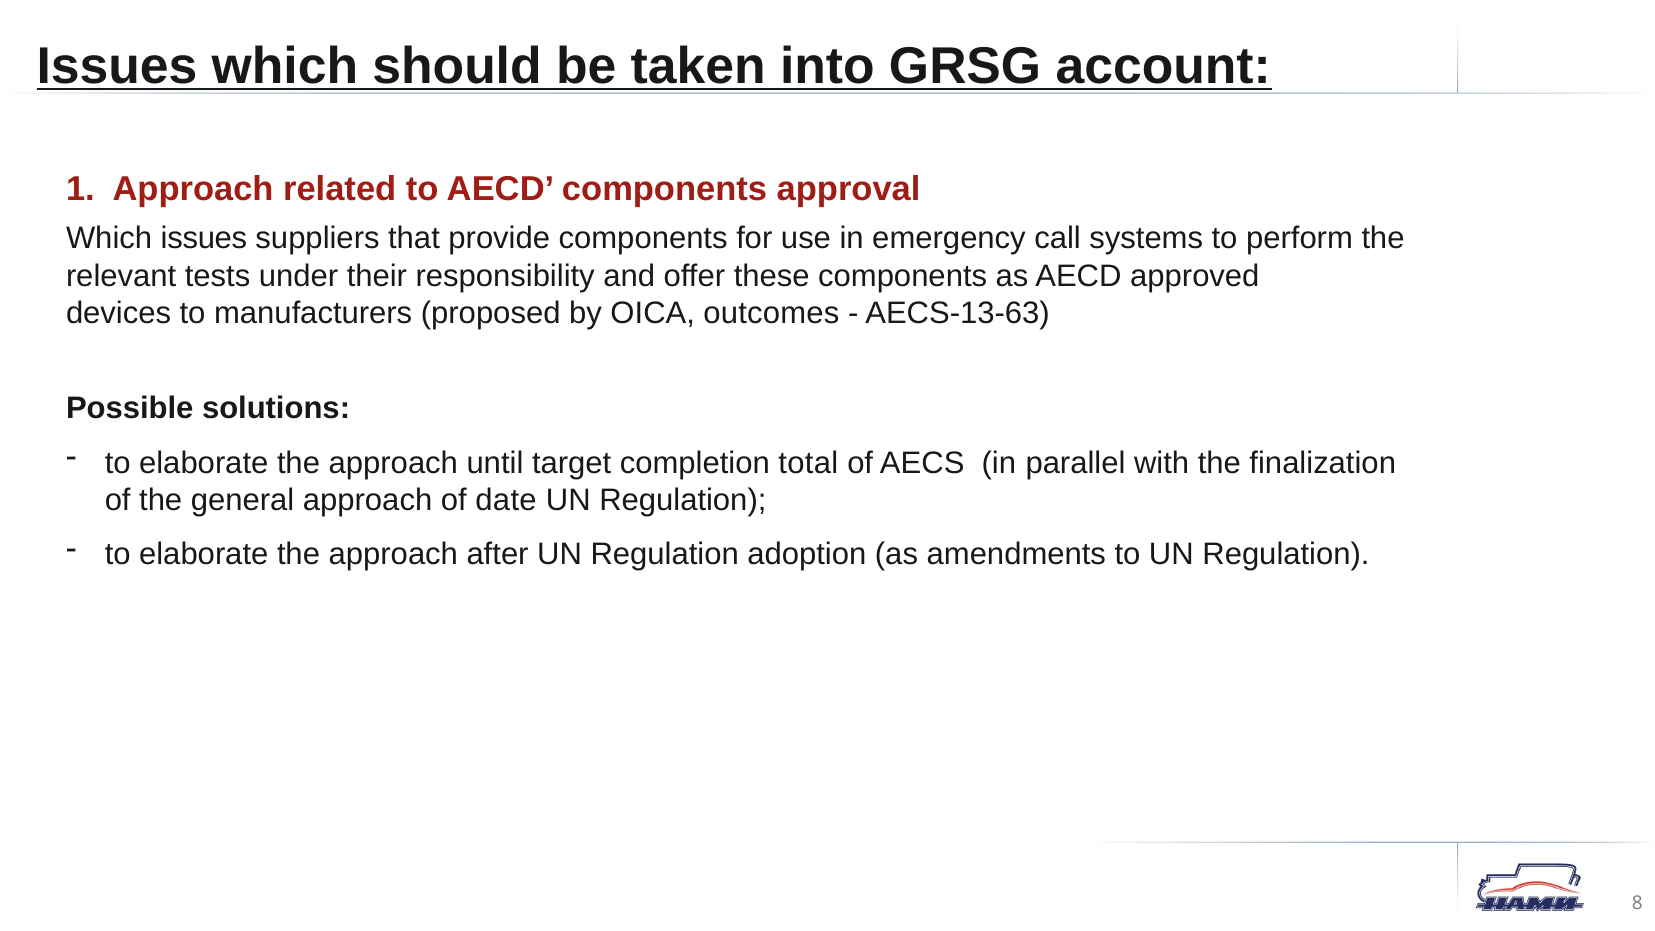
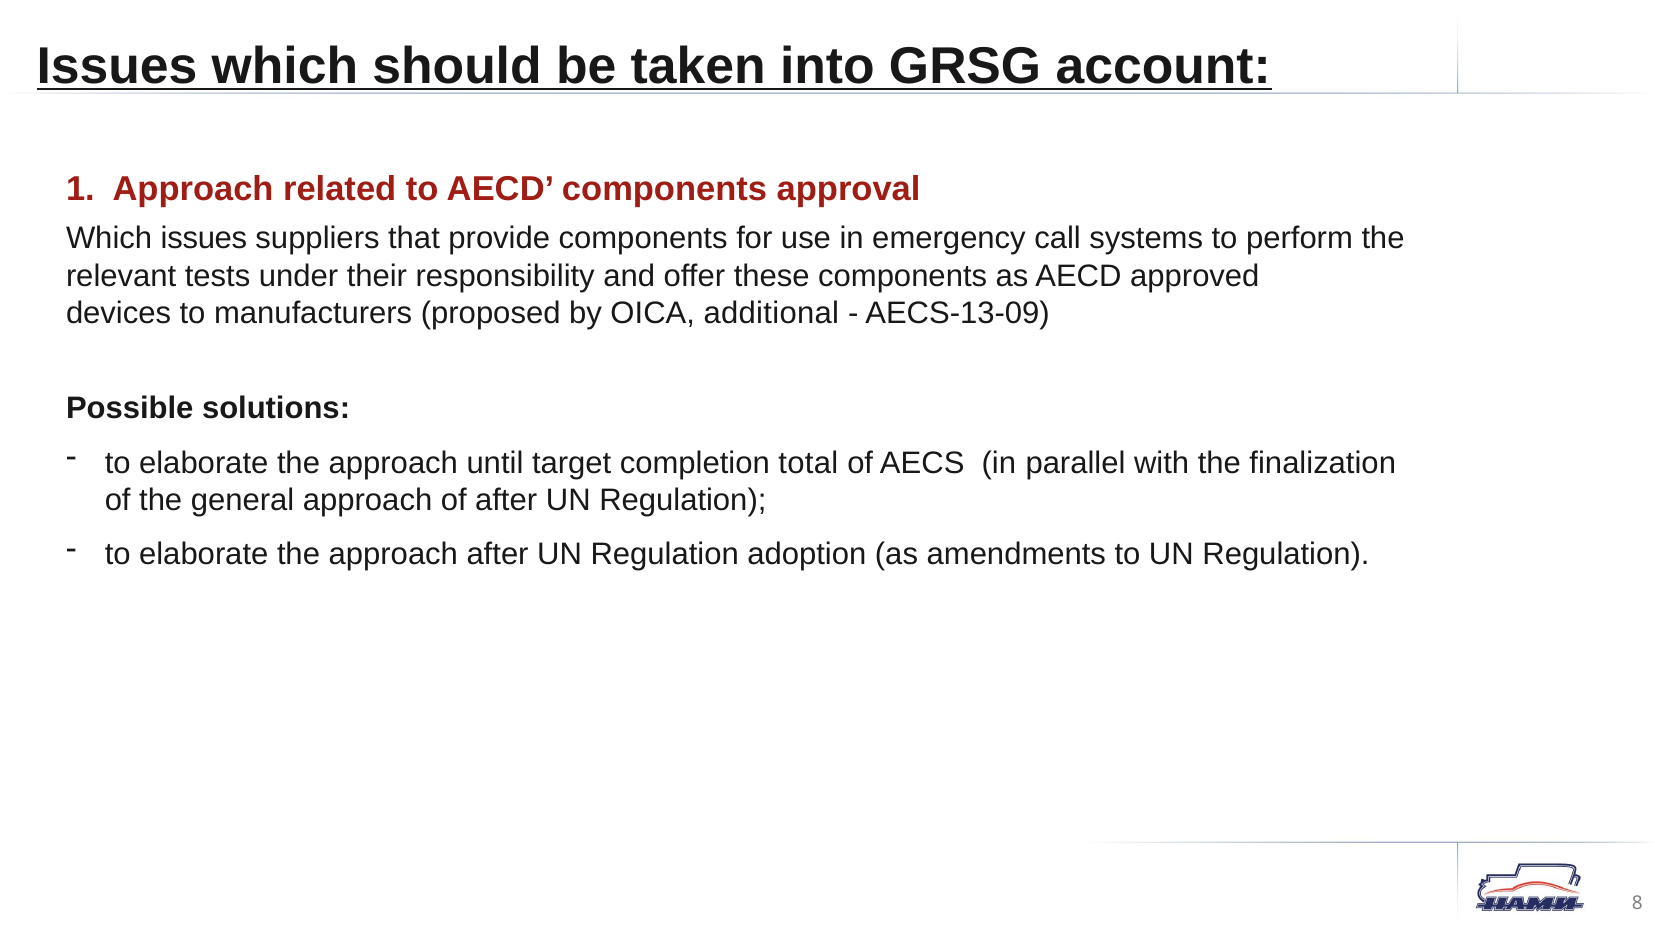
outcomes: outcomes -> additional
AECS-13-63: AECS-13-63 -> AECS-13-09
of date: date -> after
